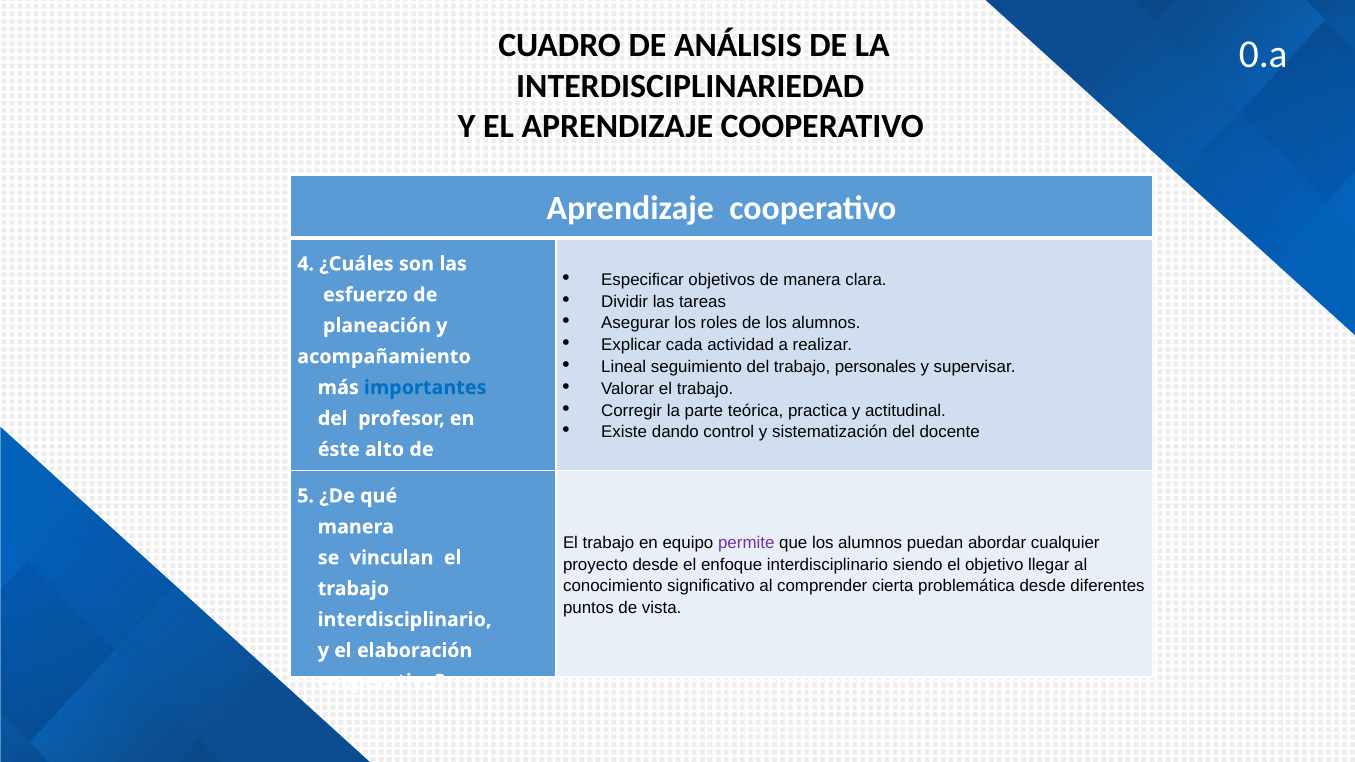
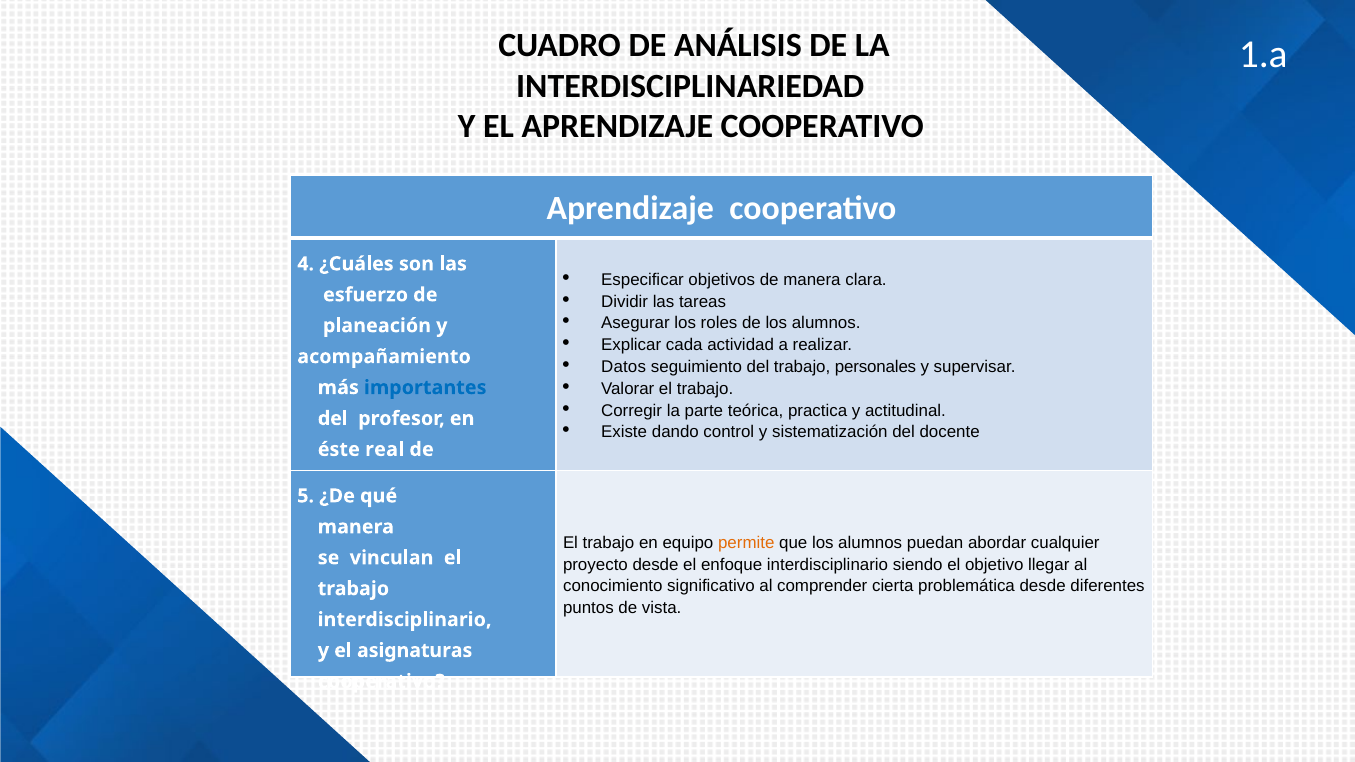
0.a: 0.a -> 1.a
Lineal: Lineal -> Datos
alto: alto -> real
permite colour: purple -> orange
elaboración: elaboración -> asignaturas
